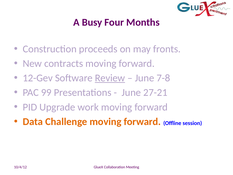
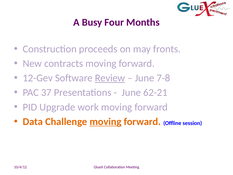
99: 99 -> 37
27-21: 27-21 -> 62-21
moving at (105, 121) underline: none -> present
